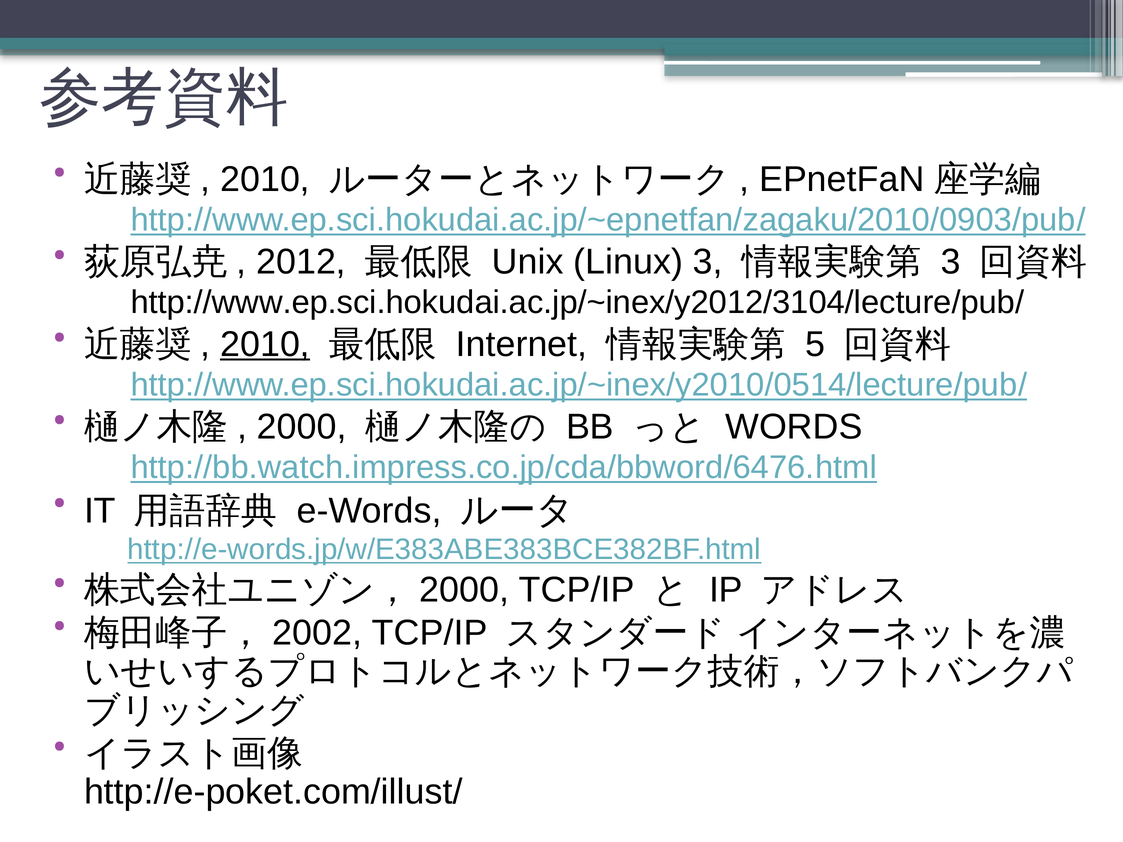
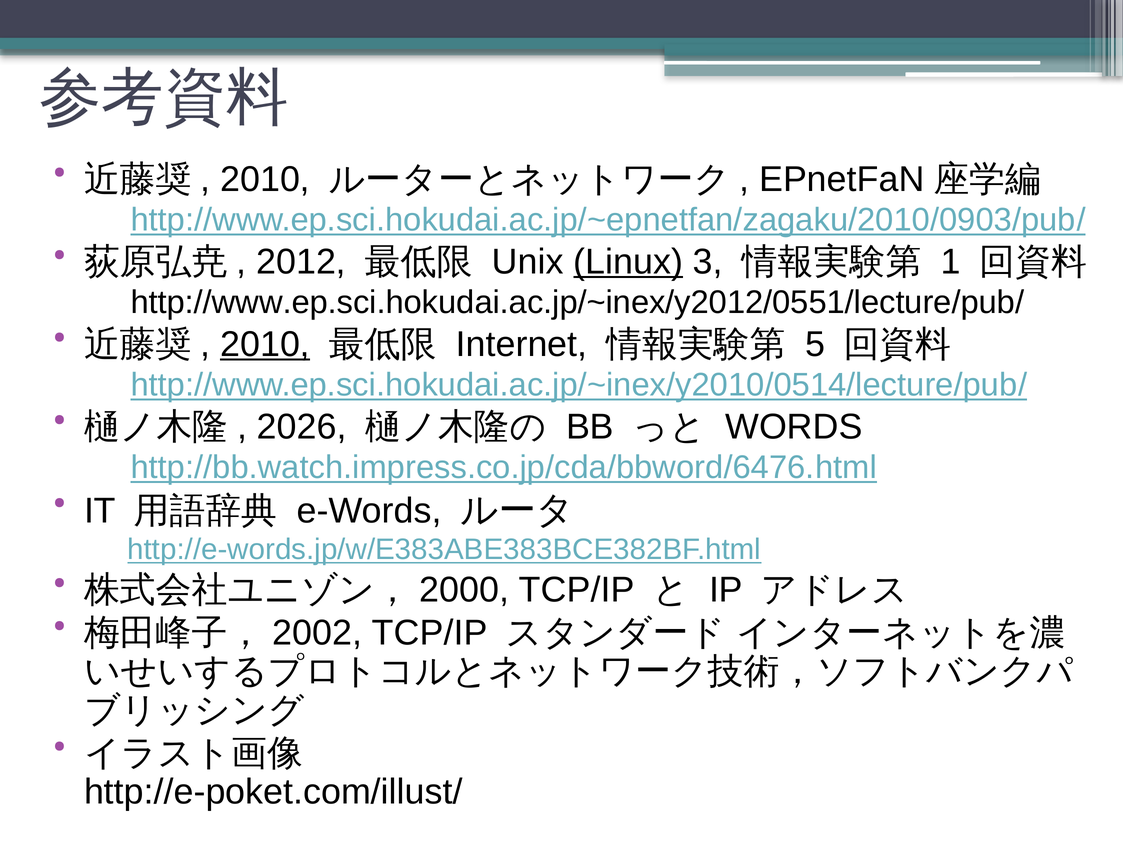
Linux underline: none -> present
3 at (951, 262): 3 -> 1
http://www.ep.sci.hokudai.ac.jp/~inex/y2012/3104/lecture/pub/: http://www.ep.sci.hokudai.ac.jp/~inex/y2012/3104/lecture/pub/ -> http://www.ep.sci.hokudai.ac.jp/~inex/y2012/0551/lecture/pub/
2000: 2000 -> 2026
